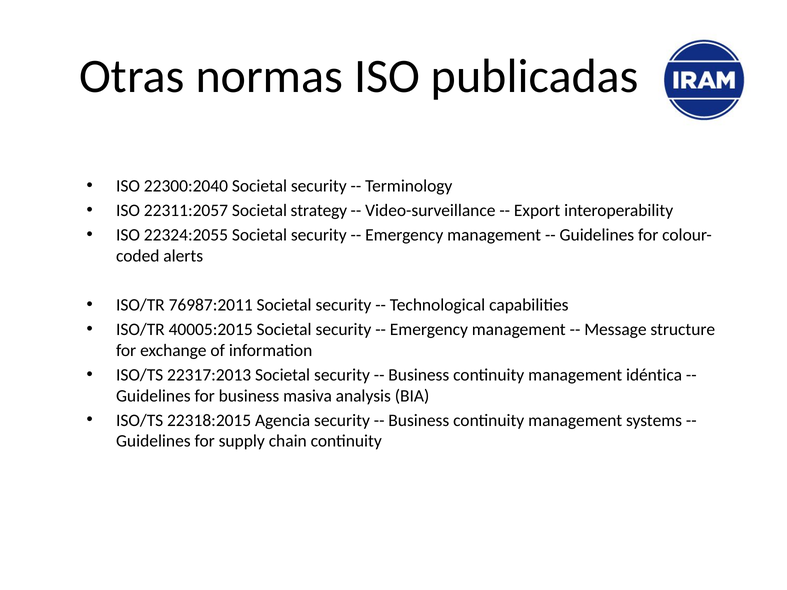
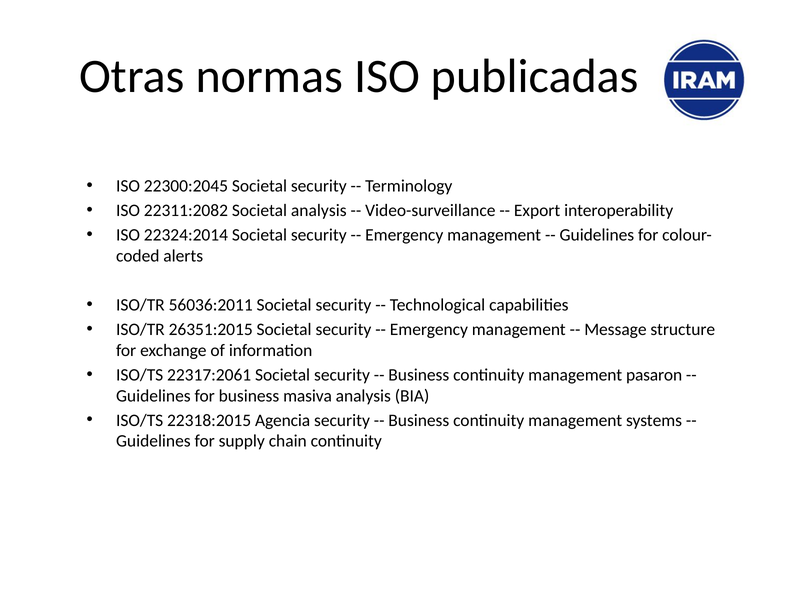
22300:2040: 22300:2040 -> 22300:2045
22311:2057: 22311:2057 -> 22311:2082
Societal strategy: strategy -> analysis
22324:2055: 22324:2055 -> 22324:2014
76987:2011: 76987:2011 -> 56036:2011
40005:2015: 40005:2015 -> 26351:2015
22317:2013: 22317:2013 -> 22317:2061
idéntica: idéntica -> pasaron
